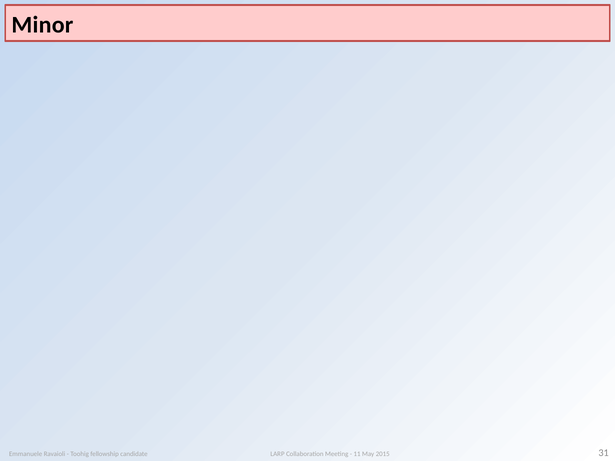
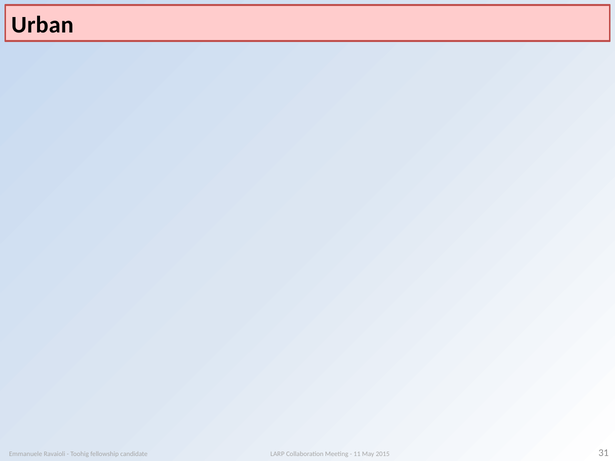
Minor: Minor -> Urban
